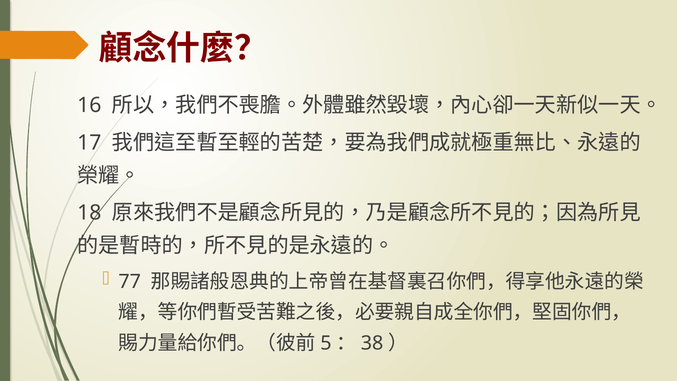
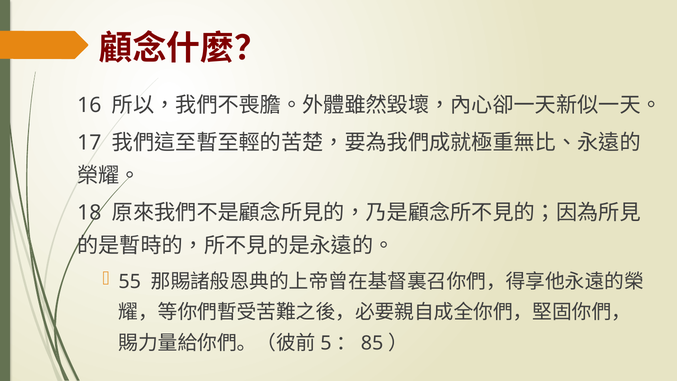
77: 77 -> 55
38: 38 -> 85
